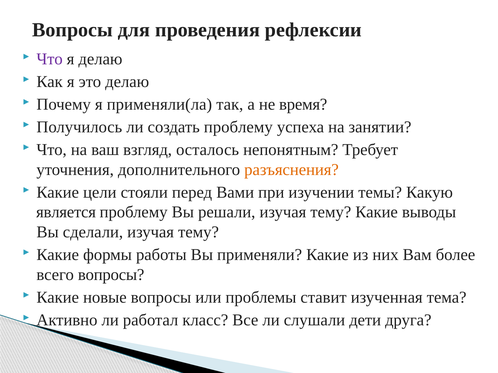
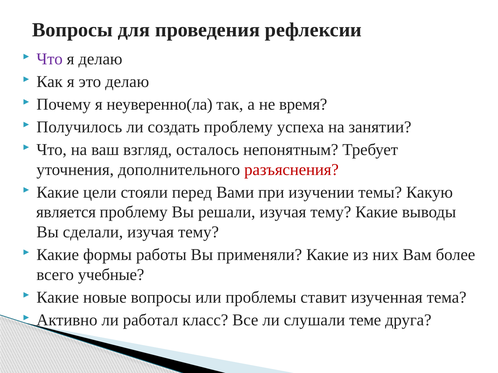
применяли(ла: применяли(ла -> неуверенно(ла
разъяснения colour: orange -> red
всего вопросы: вопросы -> учебные
дети: дети -> теме
